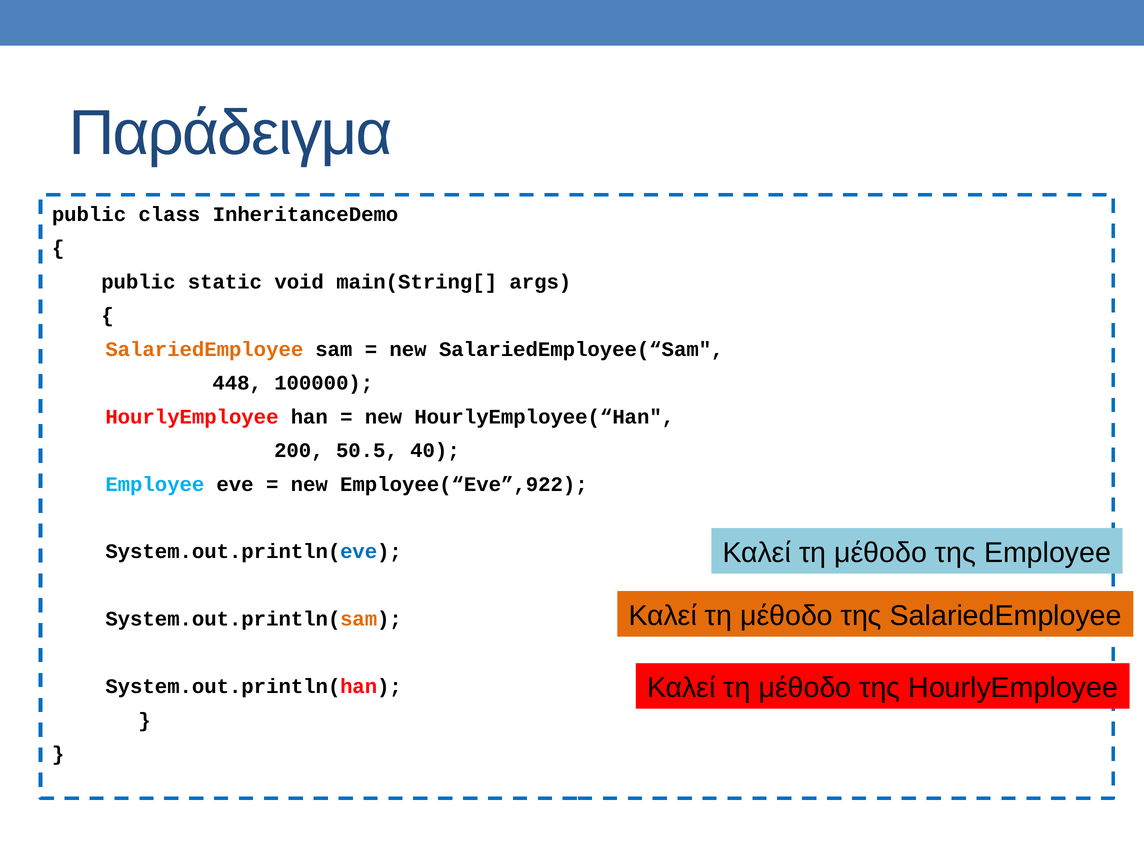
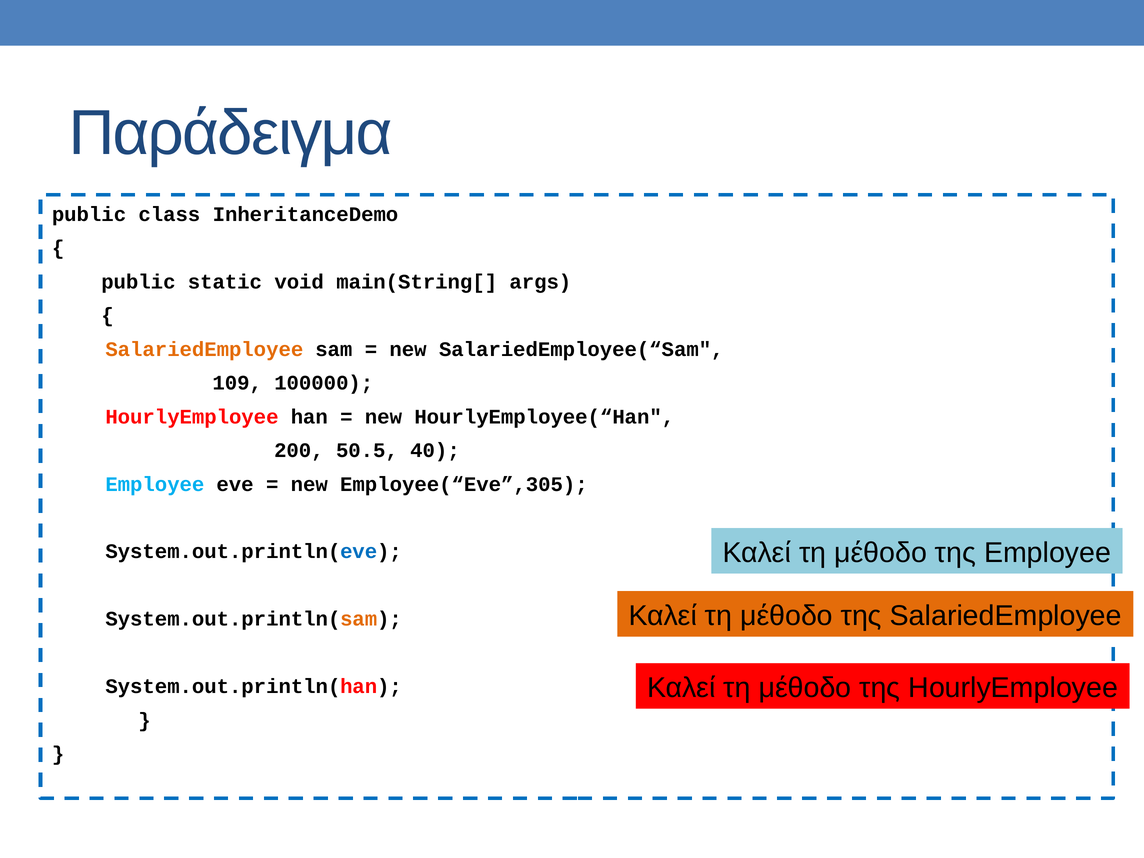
448: 448 -> 109
Employee(“Eve”,922: Employee(“Eve”,922 -> Employee(“Eve”,305
